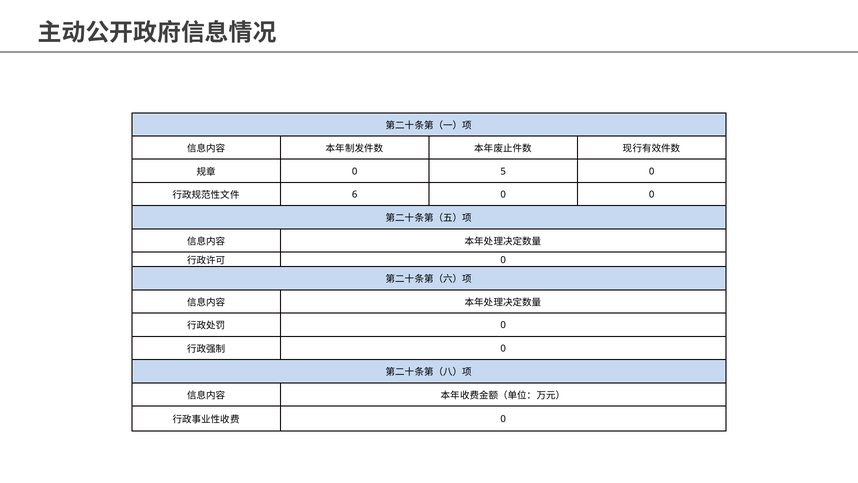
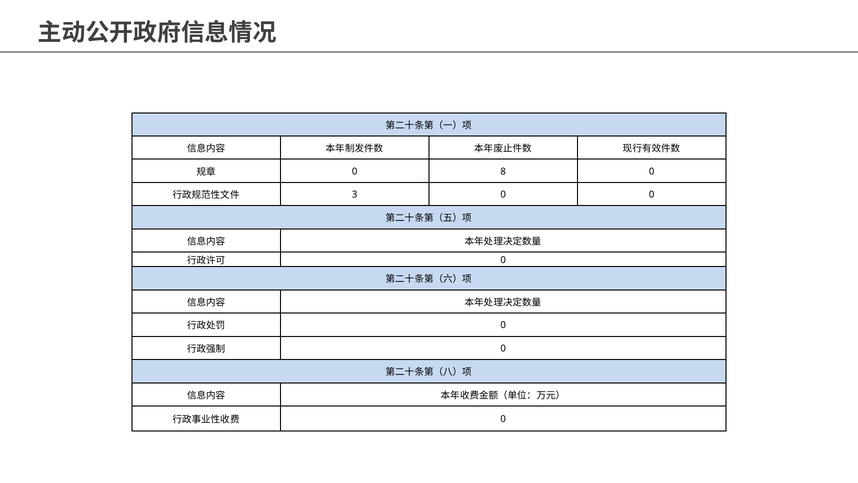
5: 5 -> 8
6: 6 -> 3
